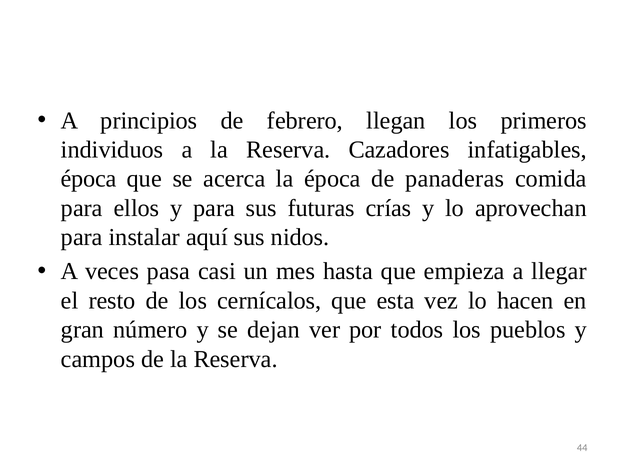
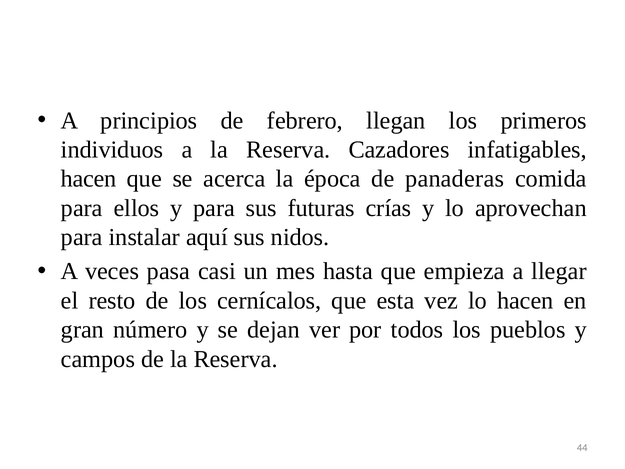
época at (89, 179): época -> hacen
